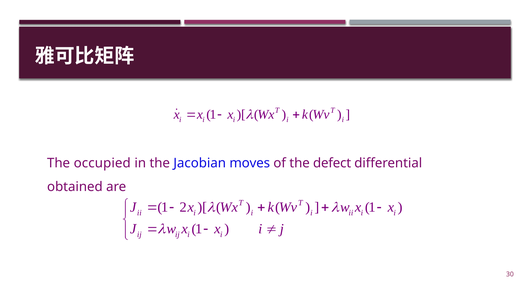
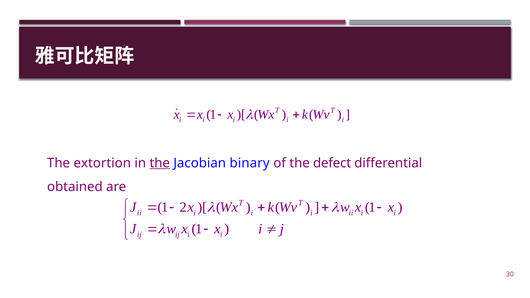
occupied: occupied -> extortion
the at (160, 163) underline: none -> present
moves: moves -> binary
